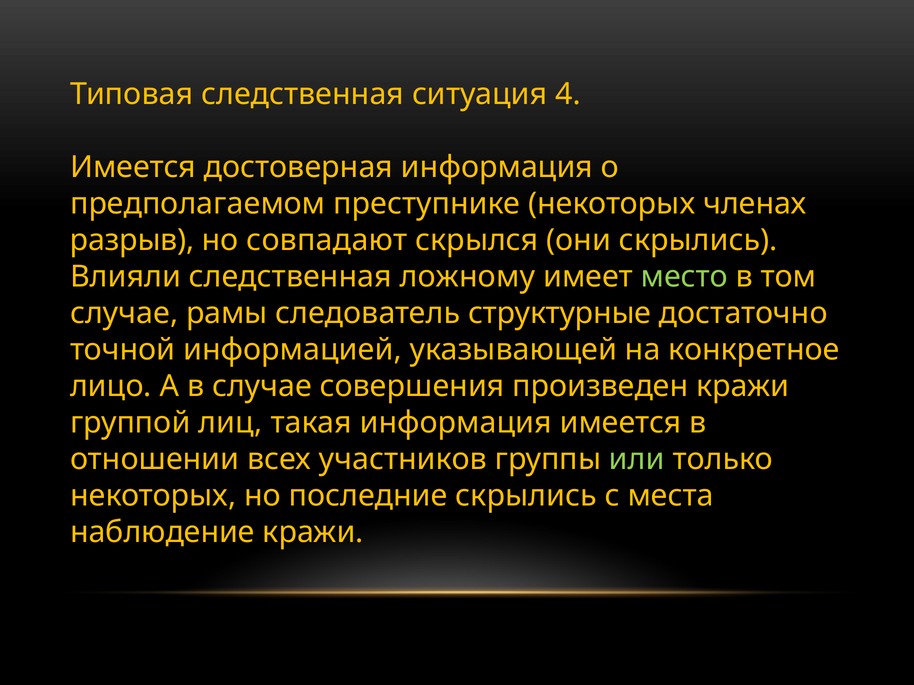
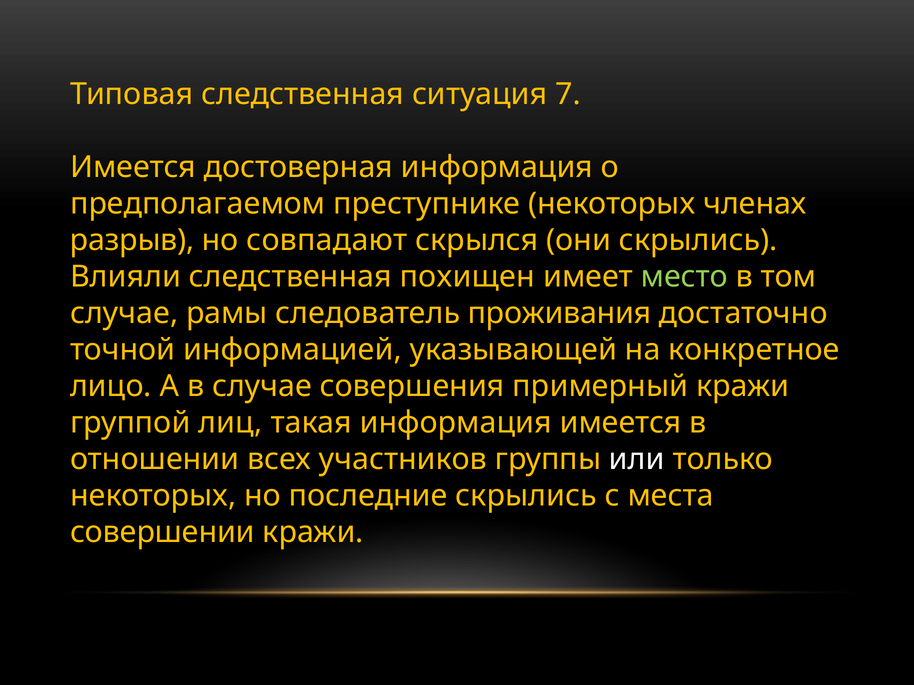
4: 4 -> 7
ложному: ложному -> похищен
структурные: структурные -> проживания
произведен: произведен -> примерный
или colour: light green -> white
наблюдение: наблюдение -> совершении
